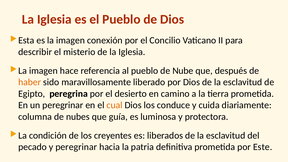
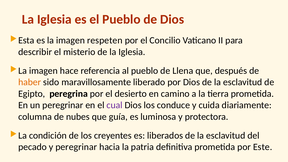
conexión: conexión -> respeten
Nube: Nube -> Llena
cual colour: orange -> purple
